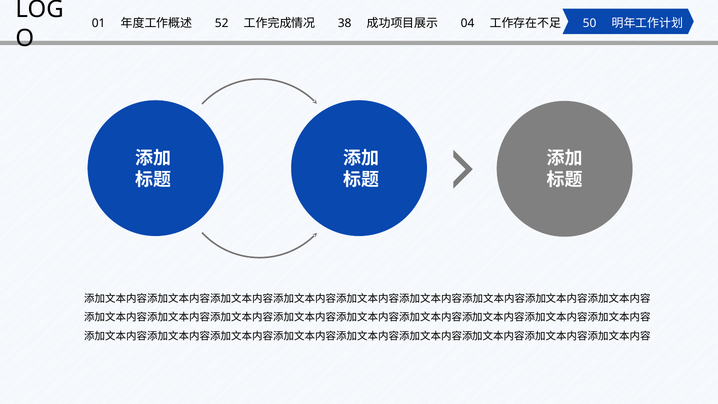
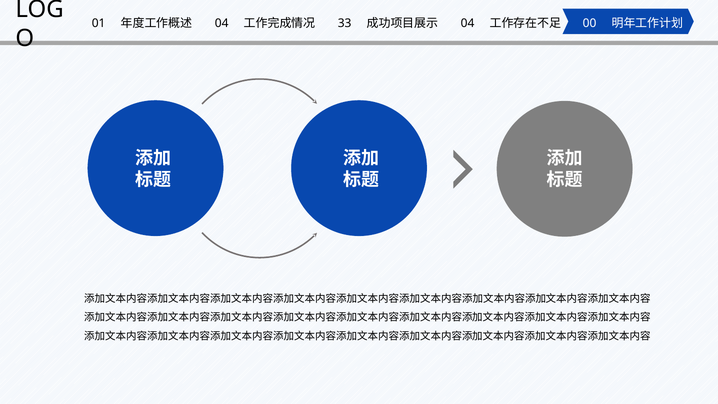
52 at (222, 23): 52 -> 04
38: 38 -> 33
50: 50 -> 00
